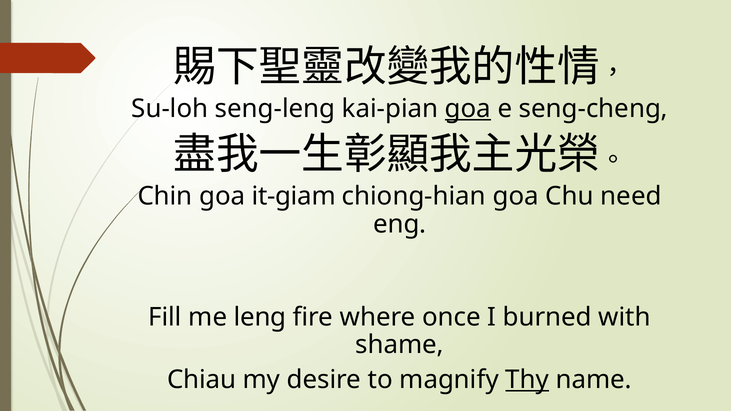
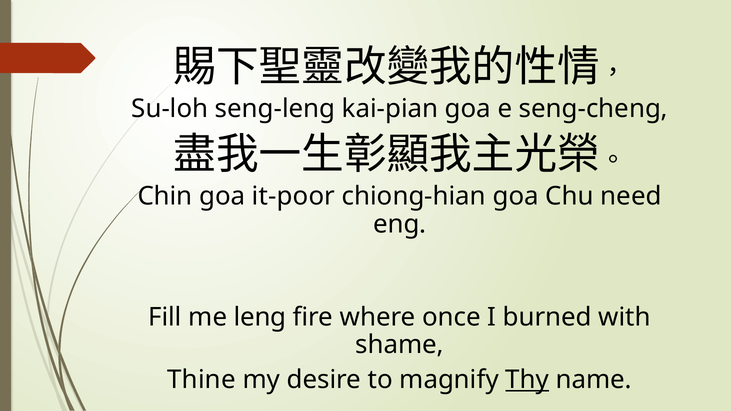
goa at (468, 109) underline: present -> none
it-giam: it-giam -> it-poor
Chiau: Chiau -> Thine
